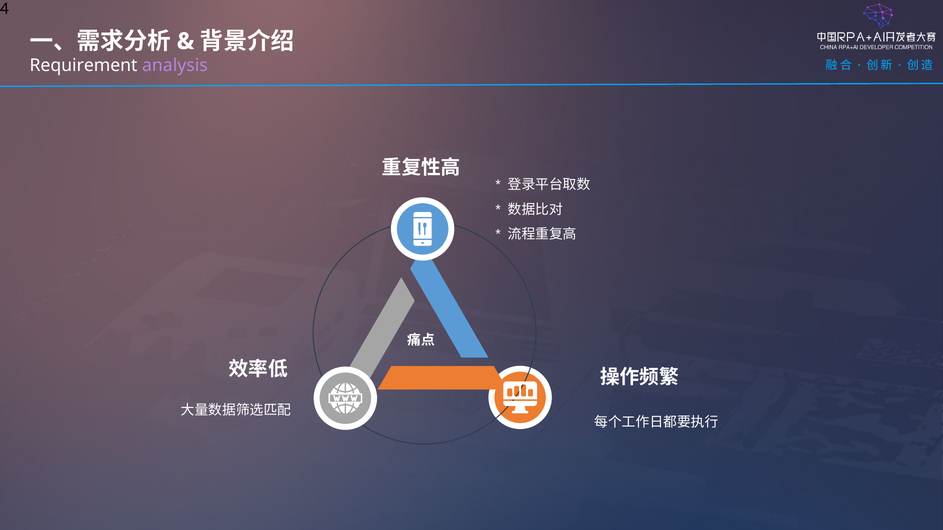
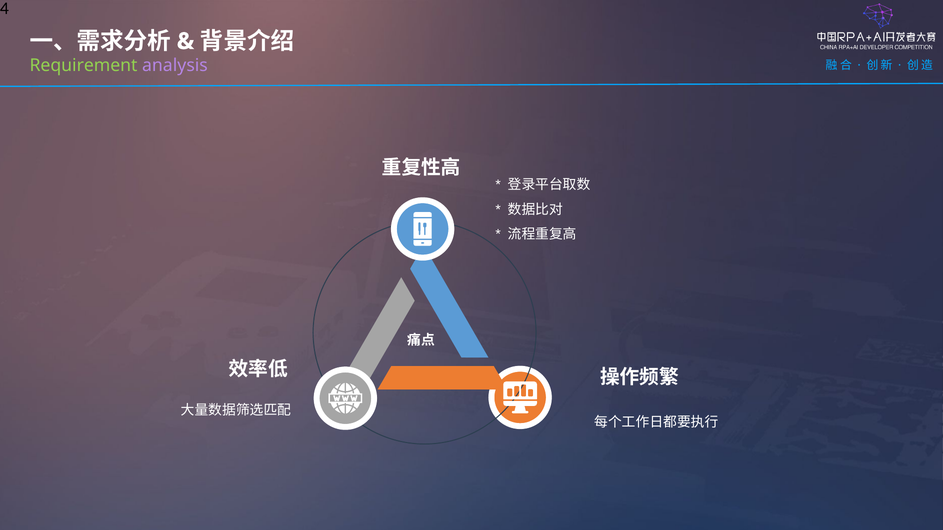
Requirement colour: white -> light green
